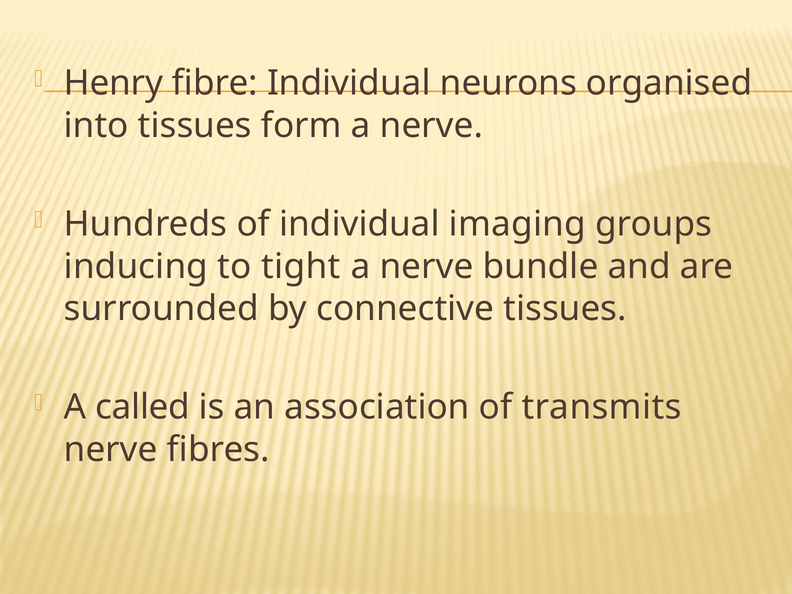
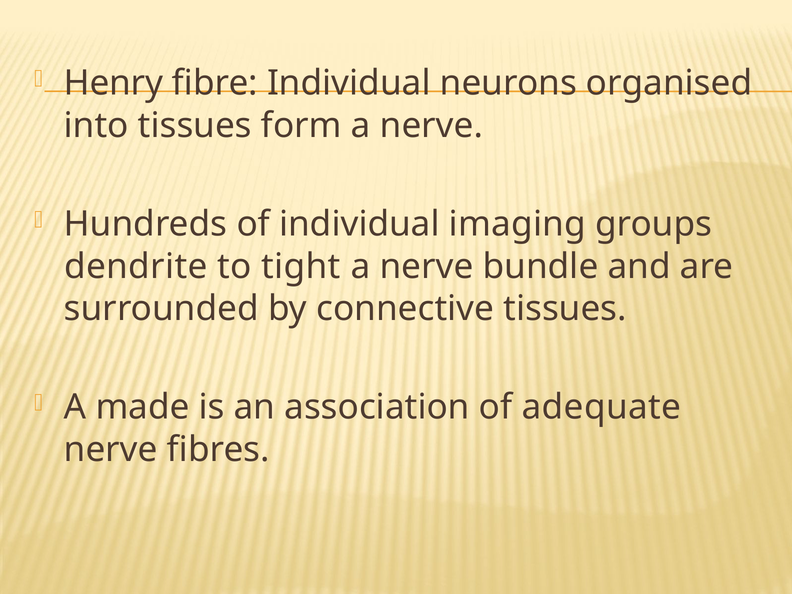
inducing: inducing -> dendrite
called: called -> made
transmits: transmits -> adequate
